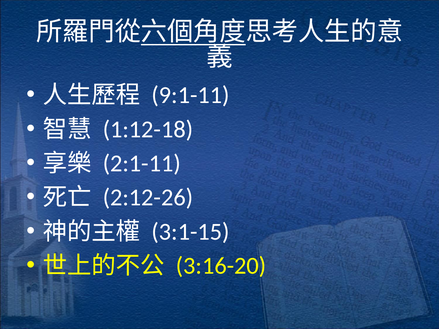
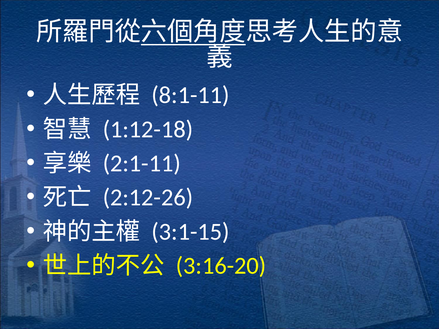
9:1-11: 9:1-11 -> 8:1-11
